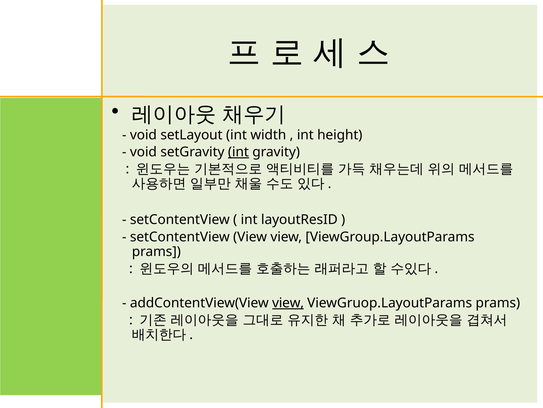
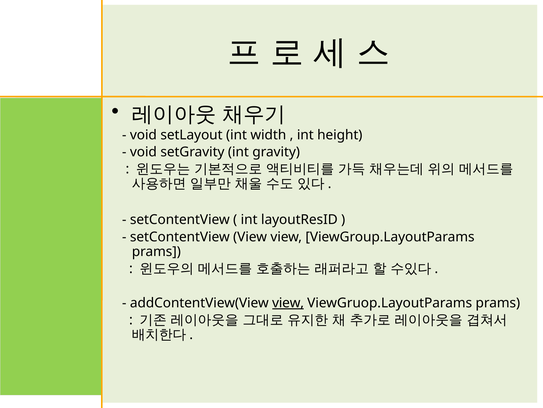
int at (238, 152) underline: present -> none
